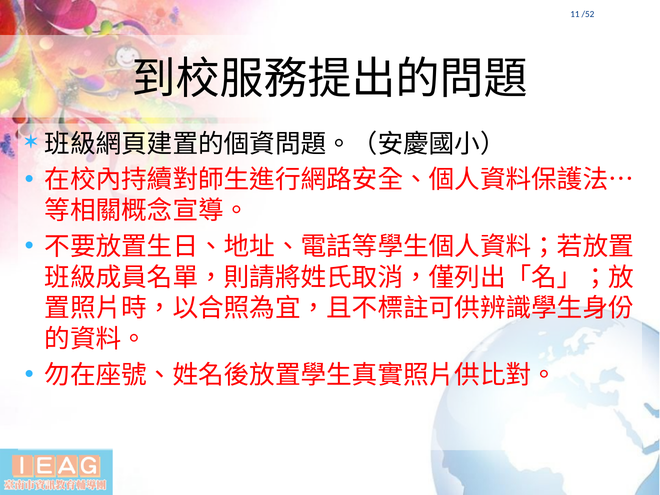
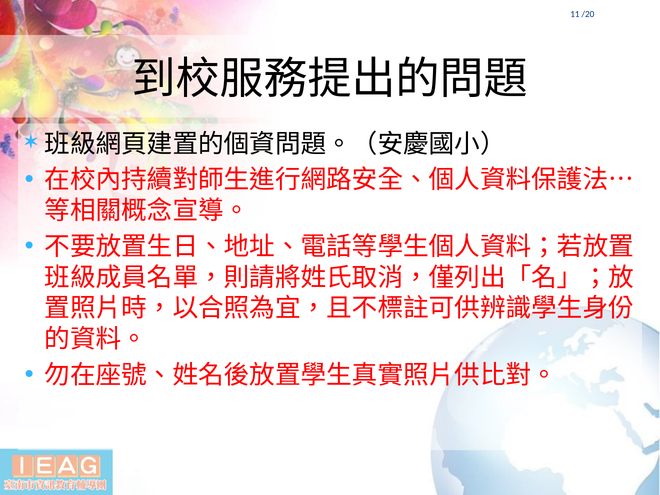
/52: /52 -> /20
